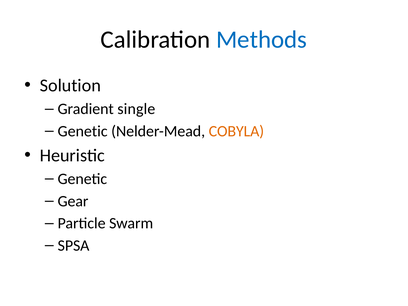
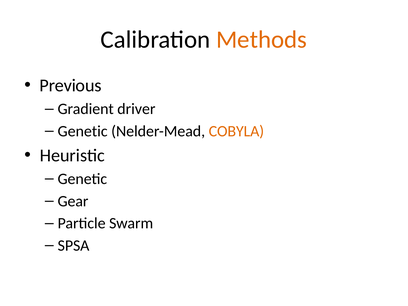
Methods colour: blue -> orange
Solution: Solution -> Previous
single: single -> driver
